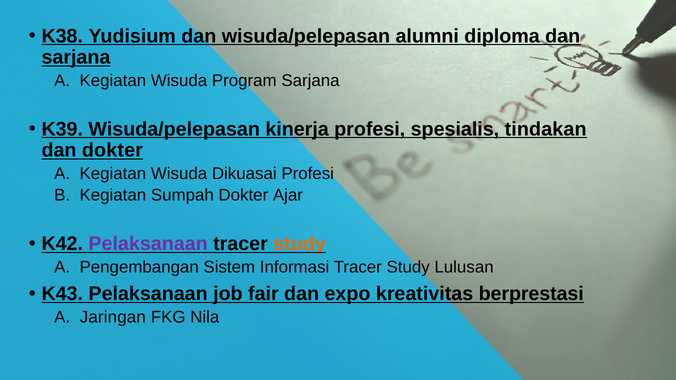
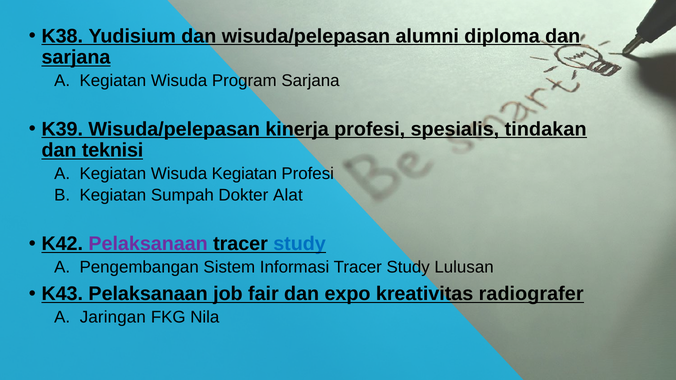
dan dokter: dokter -> teknisi
Wisuda Dikuasai: Dikuasai -> Kegiatan
Ajar: Ajar -> Alat
study at (300, 244) colour: orange -> blue
berprestasi: berprestasi -> radiografer
